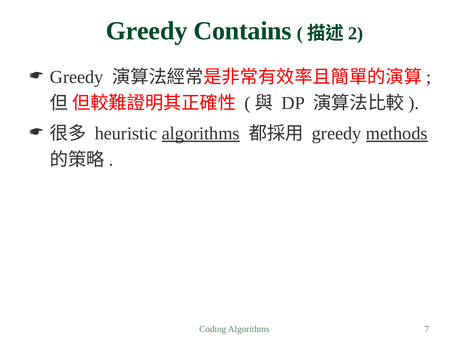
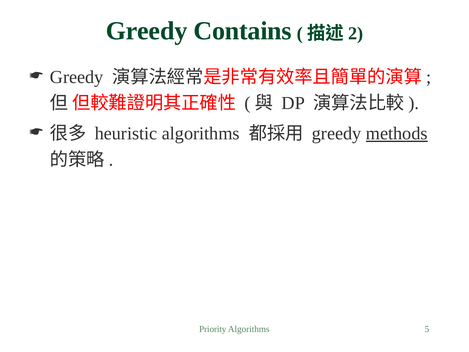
algorithms at (201, 133) underline: present -> none
Coding: Coding -> Priority
7: 7 -> 5
